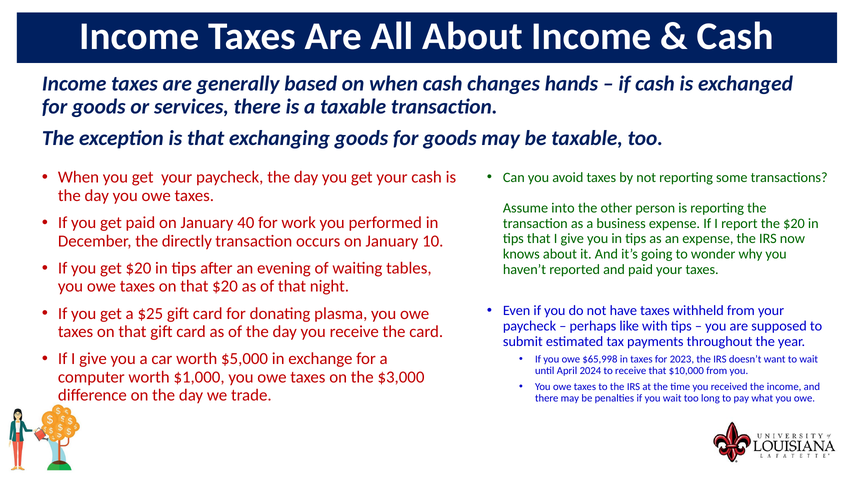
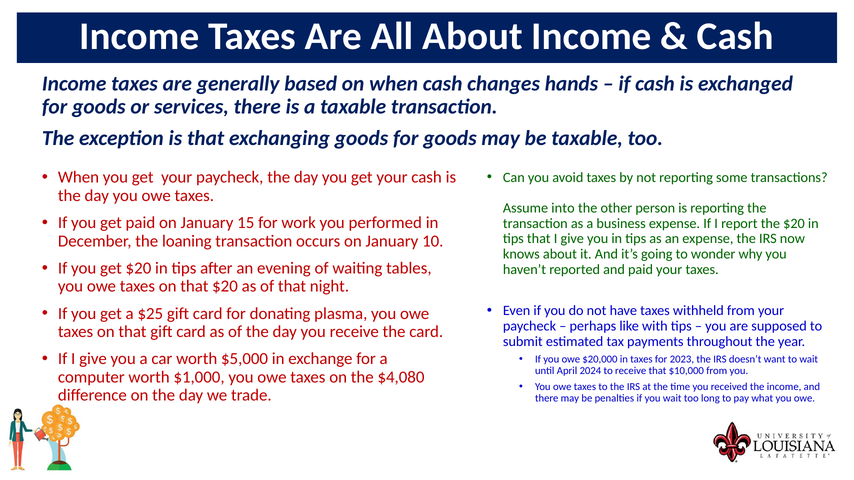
40: 40 -> 15
directly: directly -> loaning
$65,998: $65,998 -> $20,000
$3,000: $3,000 -> $4,080
